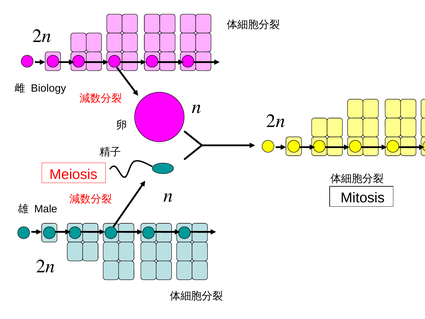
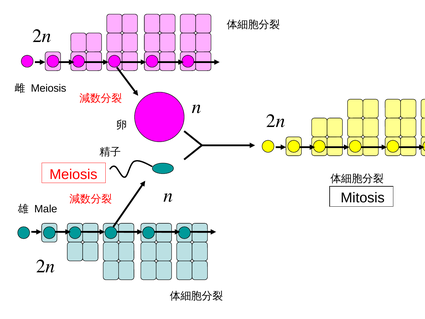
Biology at (48, 88): Biology -> Meiosis
